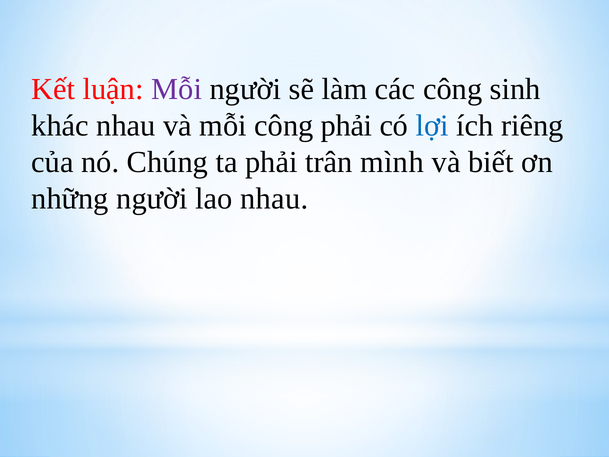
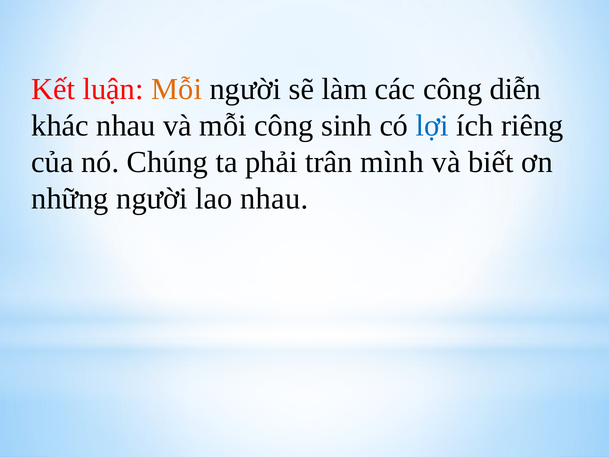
Mỗi at (177, 89) colour: purple -> orange
sinh: sinh -> diễn
công phải: phải -> sinh
